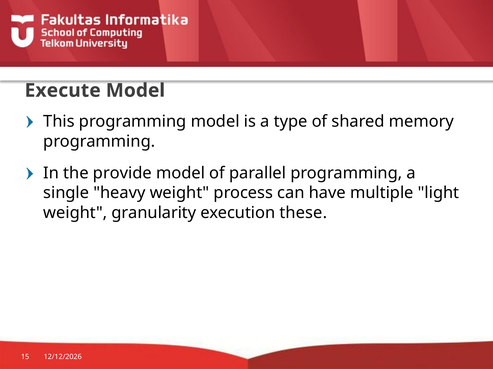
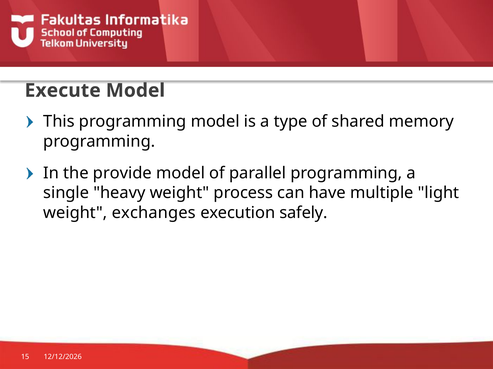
granularity: granularity -> exchanges
these: these -> safely
